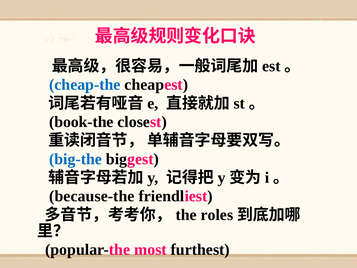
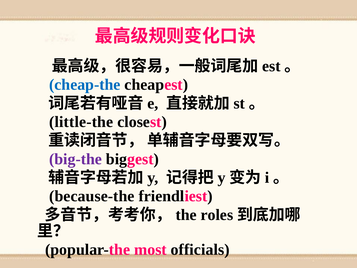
book-the: book-the -> little-the
big-the colour: blue -> purple
furthest: furthest -> officials
